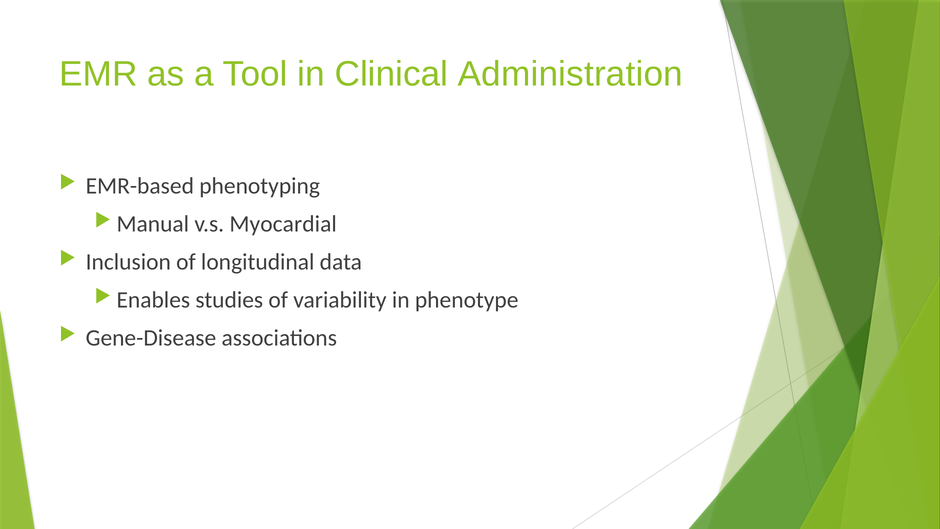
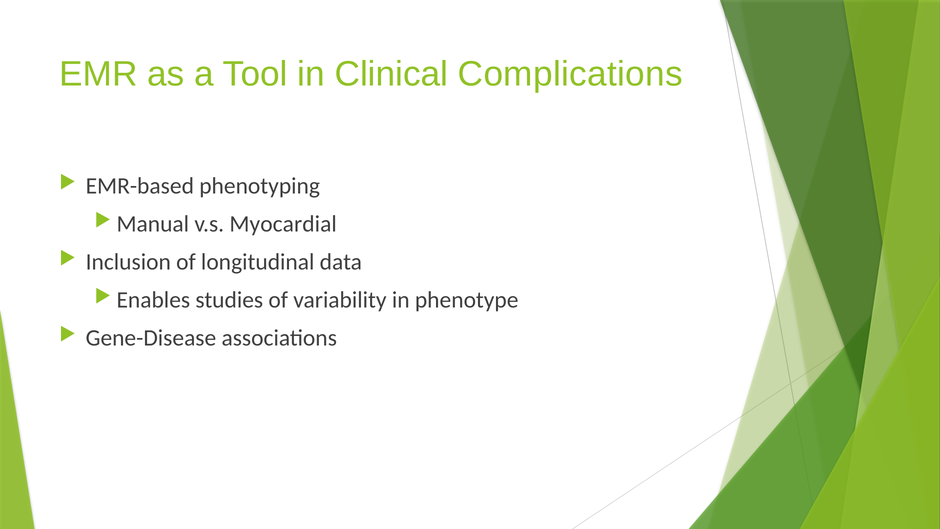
Administration: Administration -> Complications
